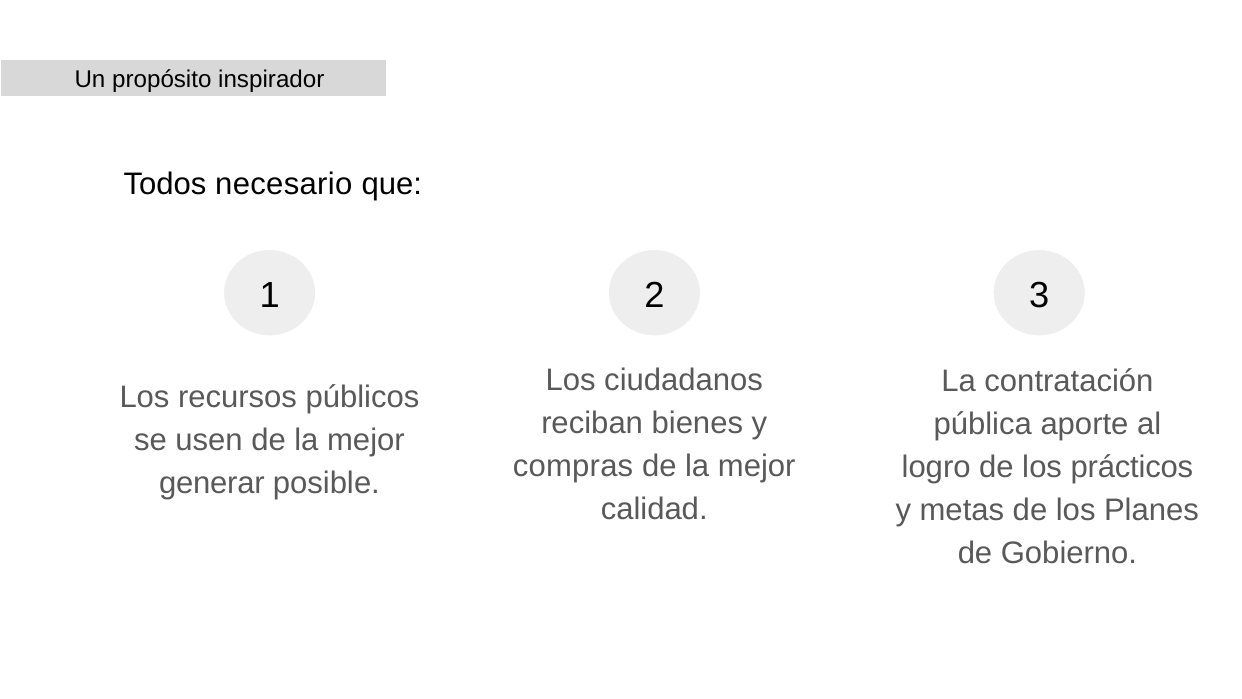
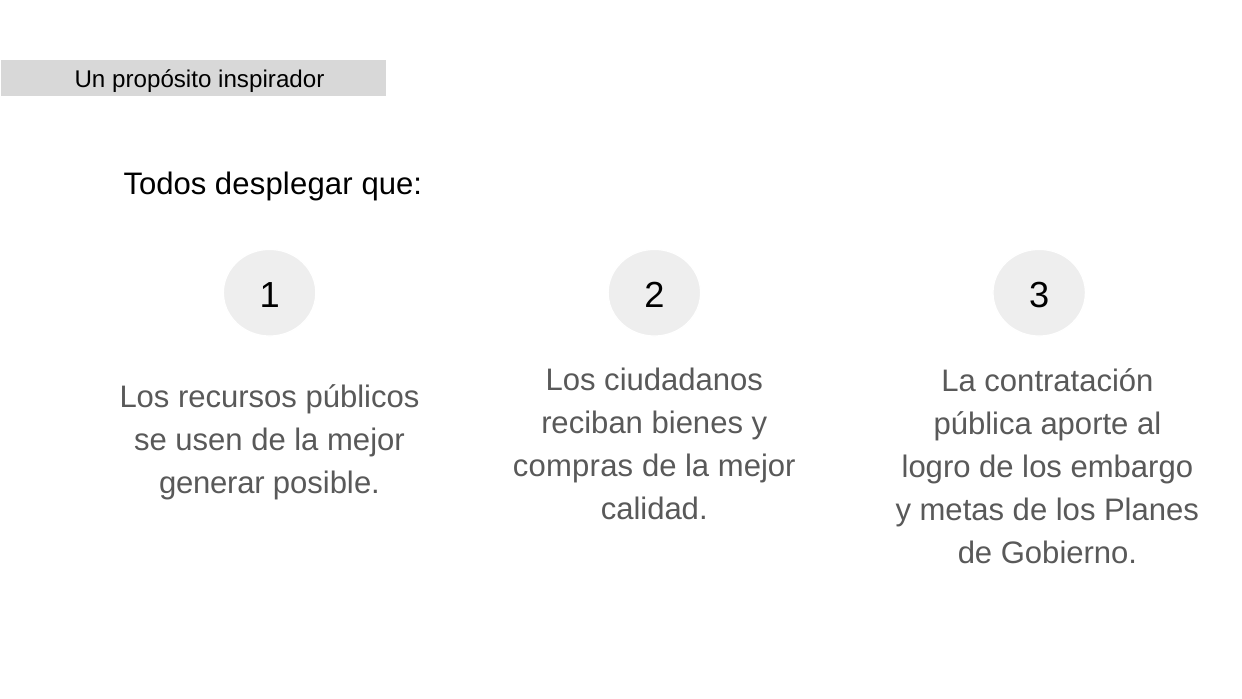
necesario: necesario -> desplegar
prácticos: prácticos -> embargo
